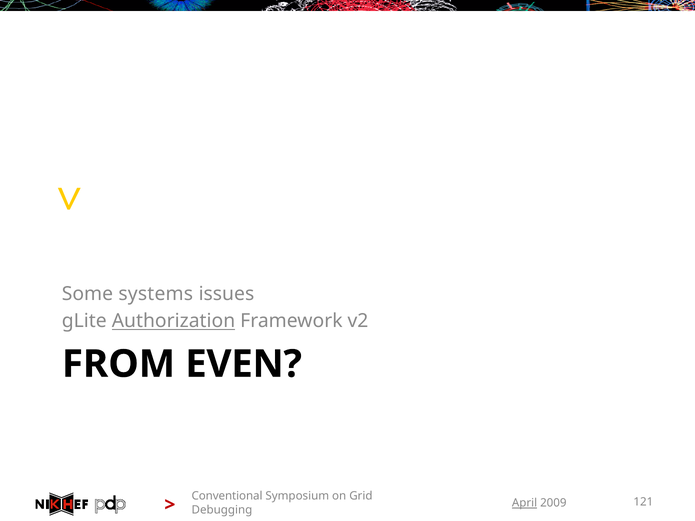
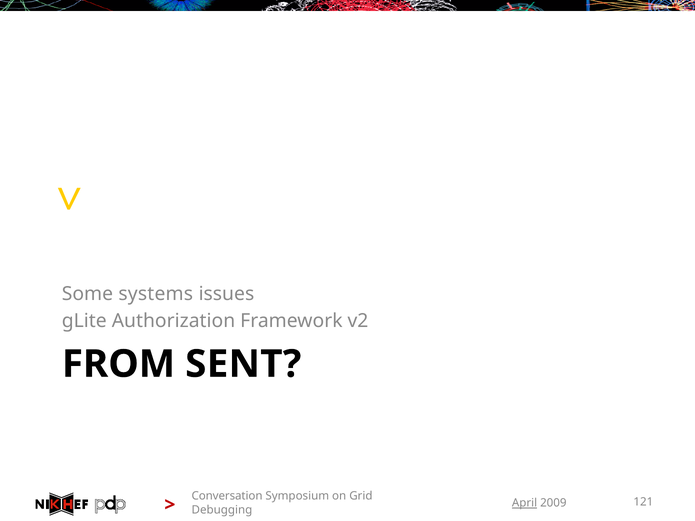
Authorization underline: present -> none
EVEN: EVEN -> SENT
Conventional: Conventional -> Conversation
